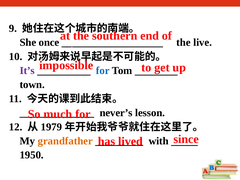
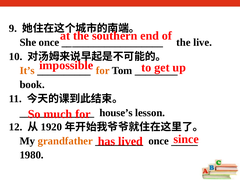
It’s colour: purple -> orange
for at (103, 71) colour: blue -> orange
town: town -> book
never’s: never’s -> house’s
1979: 1979 -> 1920
with at (159, 141): with -> once
1950: 1950 -> 1980
